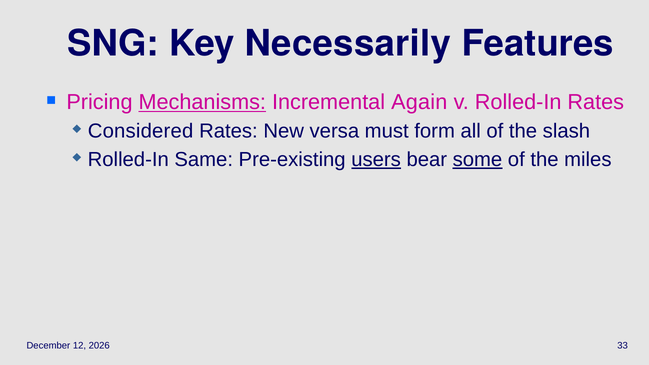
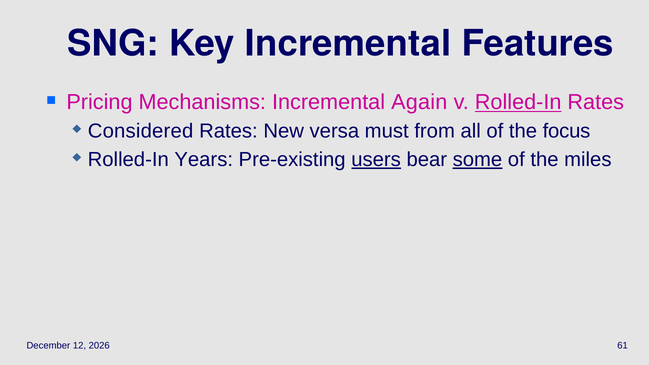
Key Necessarily: Necessarily -> Incremental
Mechanisms underline: present -> none
Rolled-In at (518, 102) underline: none -> present
form: form -> from
slash: slash -> focus
Same: Same -> Years
33: 33 -> 61
